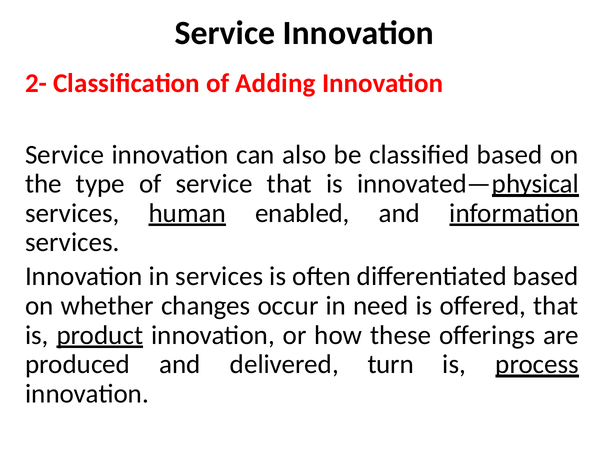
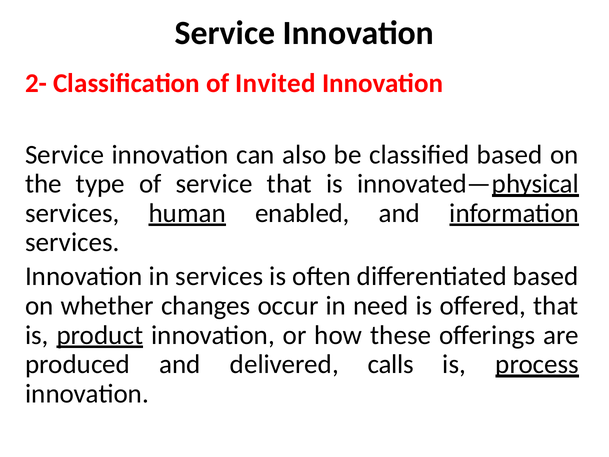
Adding: Adding -> Invited
turn: turn -> calls
